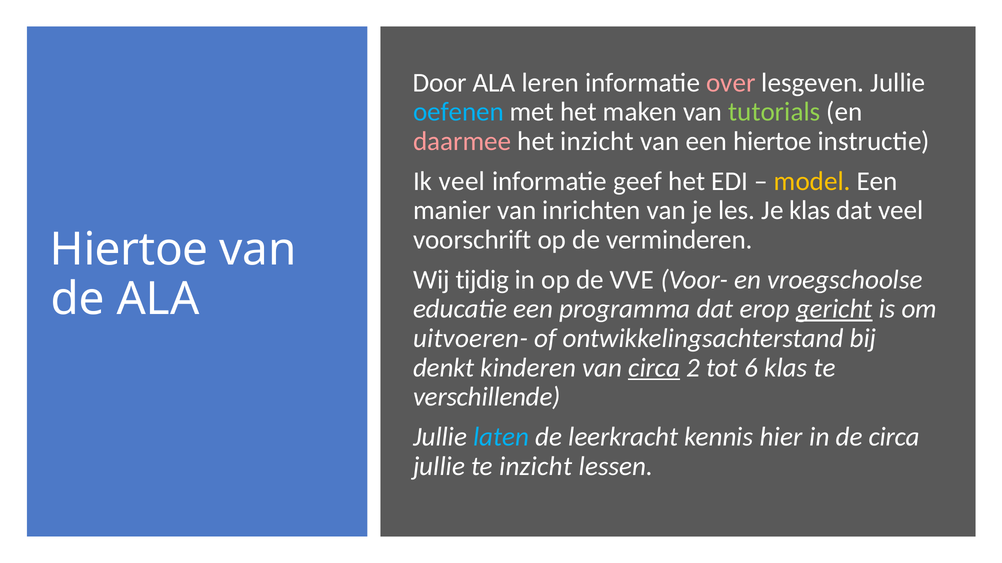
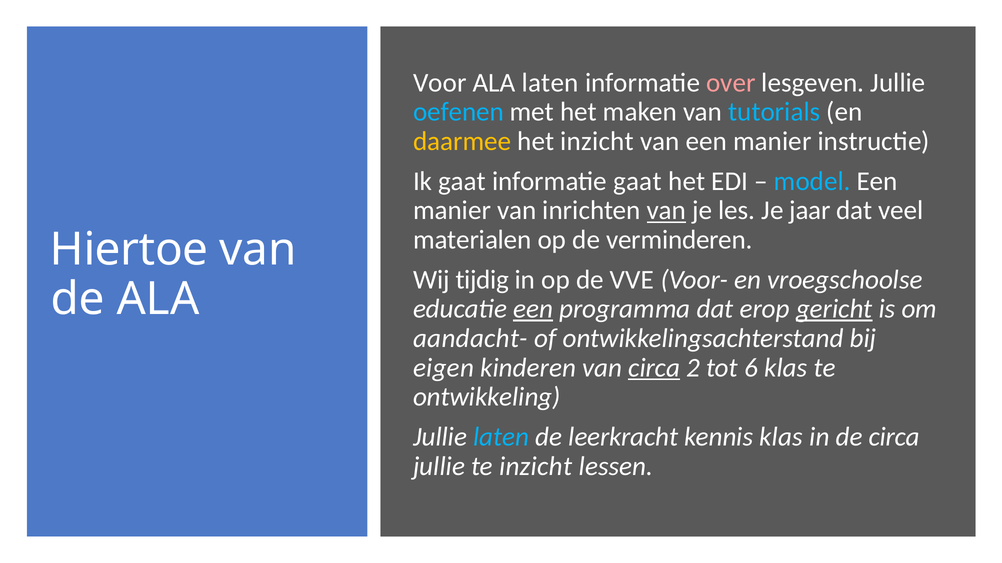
Door: Door -> Voor
ALA leren: leren -> laten
tutorials colour: light green -> light blue
daarmee colour: pink -> yellow
van een hiertoe: hiertoe -> manier
Ik veel: veel -> gaat
informatie geef: geef -> gaat
model colour: yellow -> light blue
van at (666, 211) underline: none -> present
Je klas: klas -> jaar
voorschrift: voorschrift -> materialen
een at (533, 309) underline: none -> present
uitvoeren-: uitvoeren- -> aandacht-
denkt: denkt -> eigen
verschillende: verschillende -> ontwikkeling
kennis hier: hier -> klas
